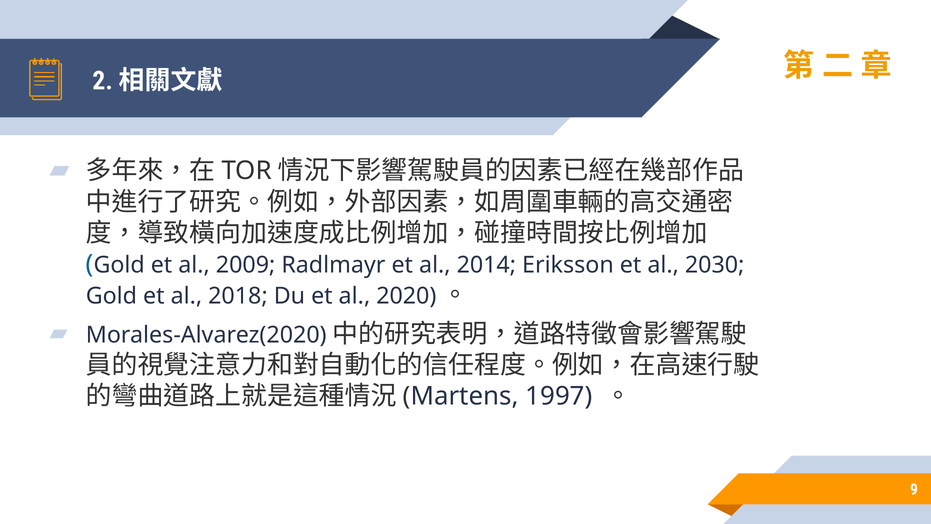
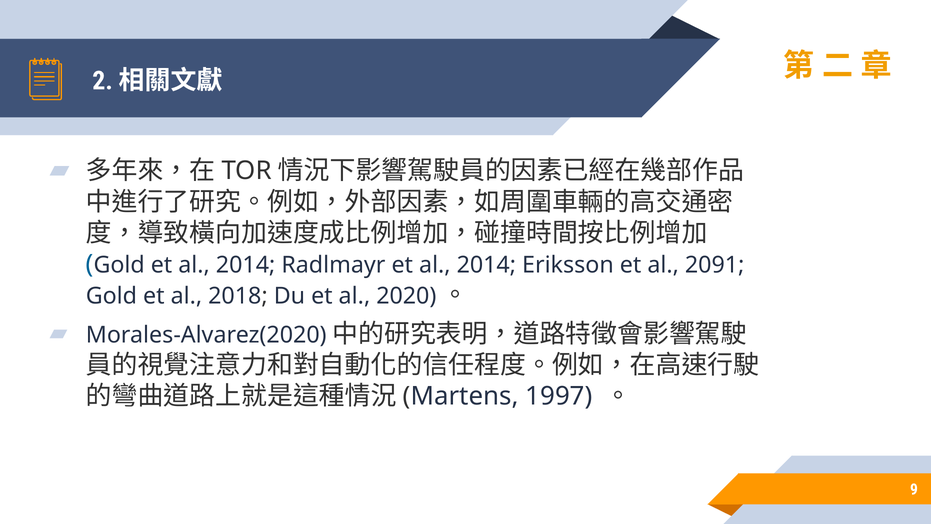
Gold et al 2009: 2009 -> 2014
2030: 2030 -> 2091
